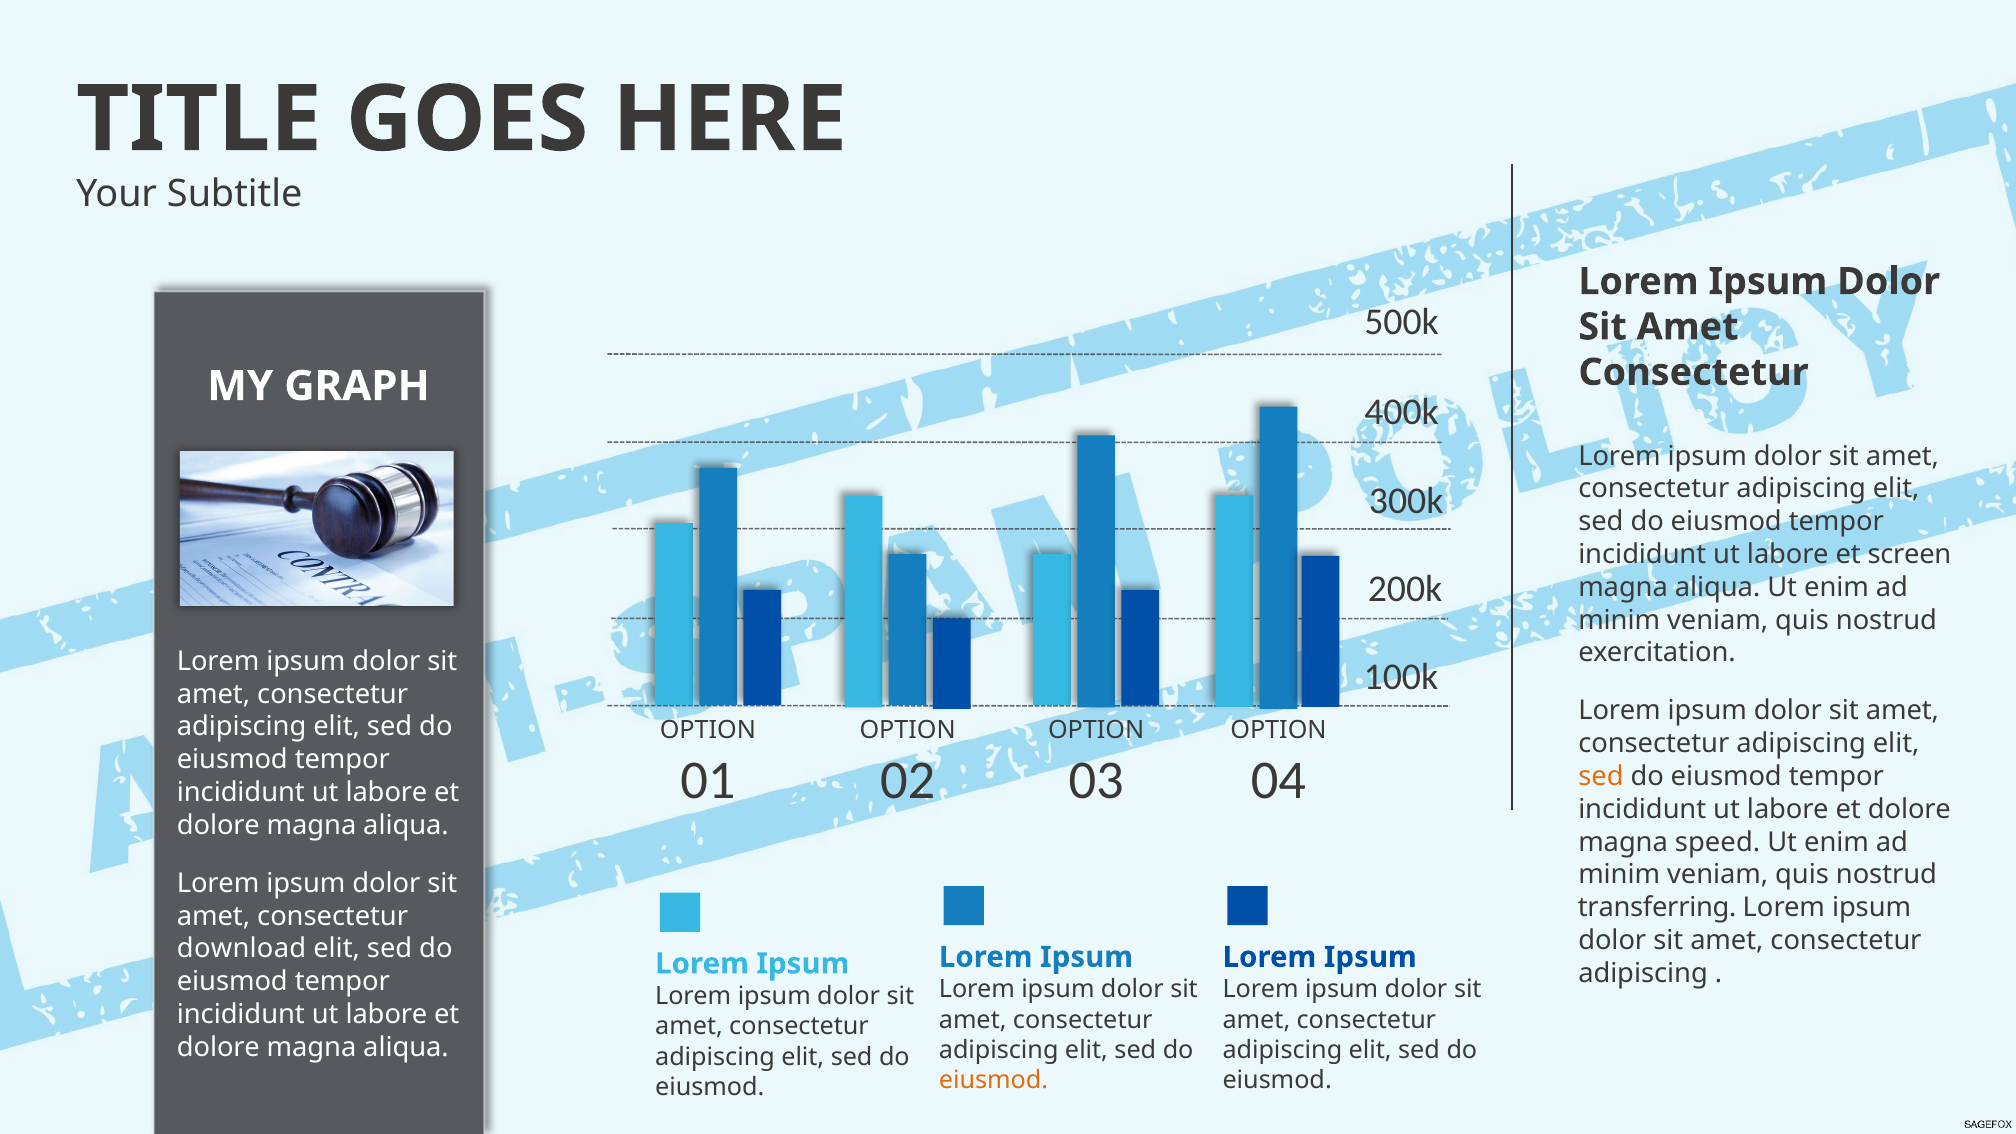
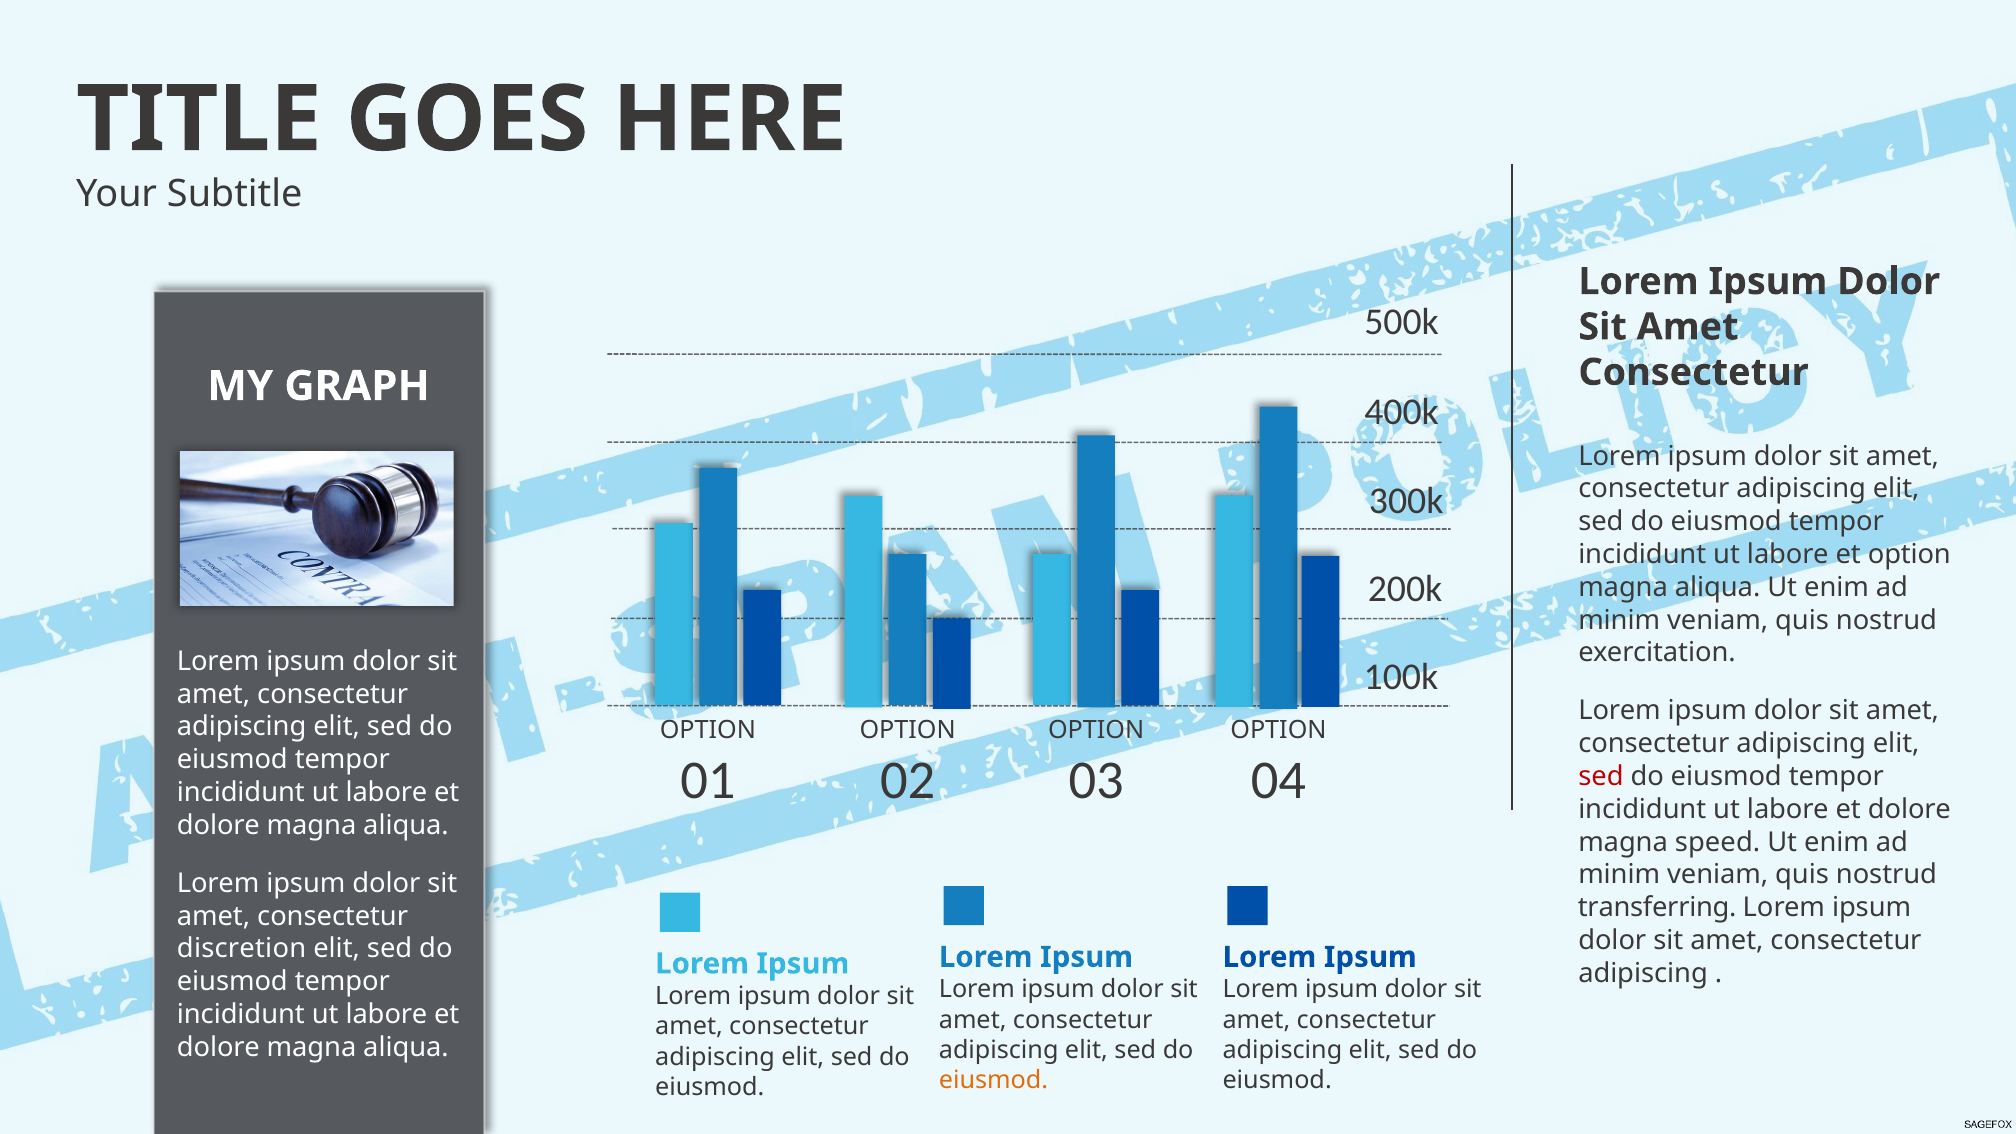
et screen: screen -> option
sed at (1601, 777) colour: orange -> red
download: download -> discretion
